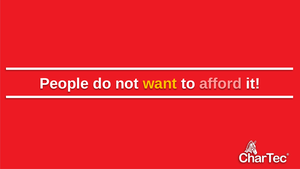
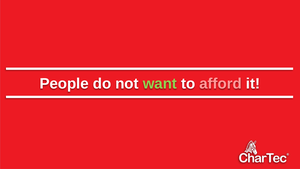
want colour: yellow -> light green
